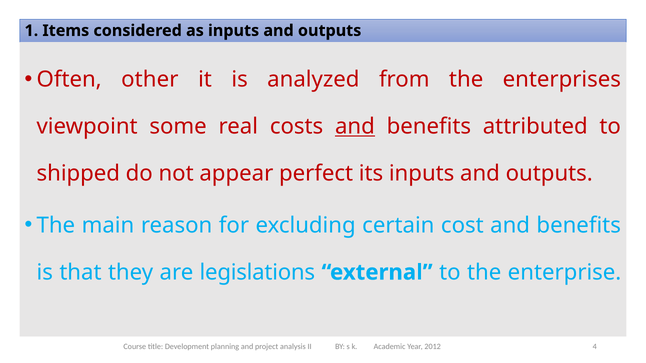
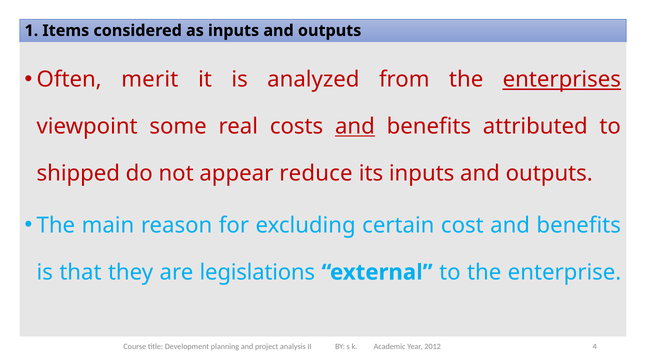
other: other -> merit
enterprises underline: none -> present
perfect: perfect -> reduce
